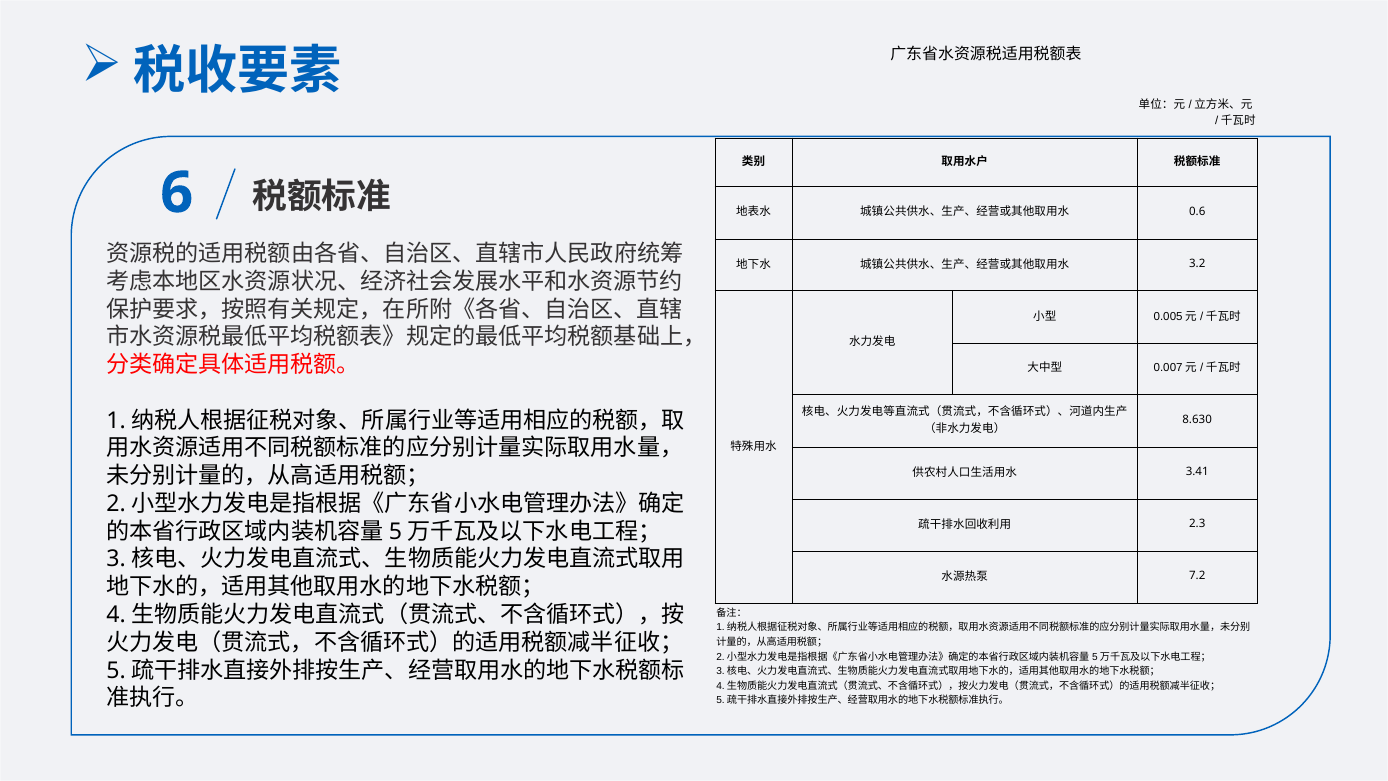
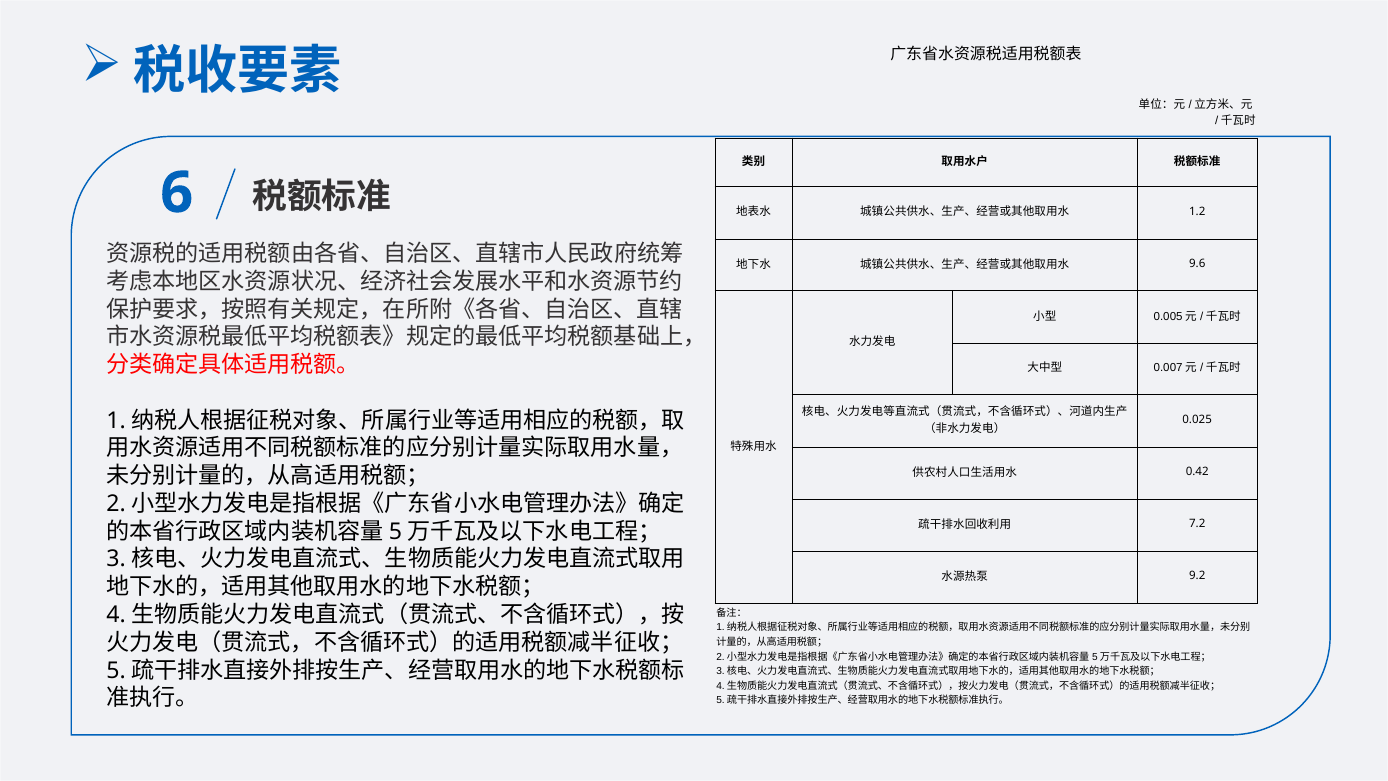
0.6: 0.6 -> 1.2
3.2: 3.2 -> 9.6
8.630: 8.630 -> 0.025
3.41: 3.41 -> 0.42
2.3: 2.3 -> 7.2
7.2: 7.2 -> 9.2
